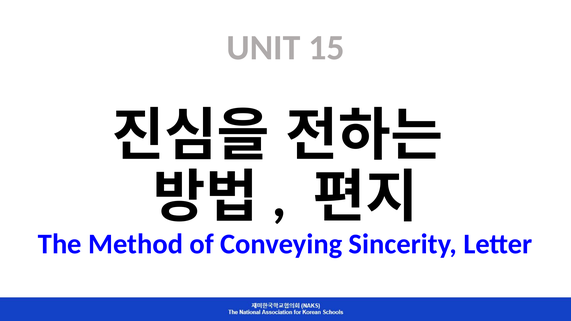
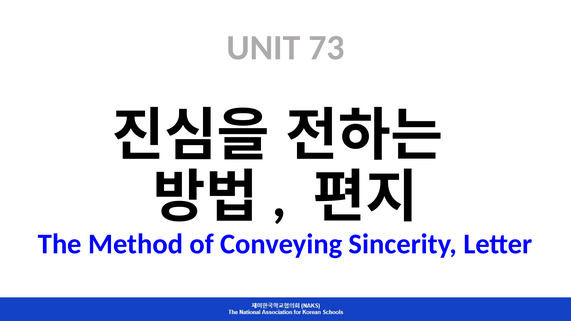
15: 15 -> 73
